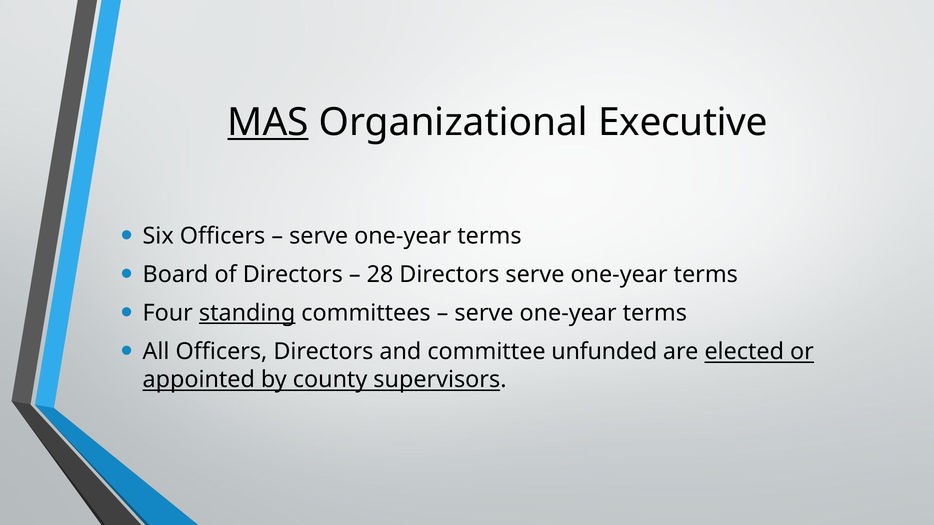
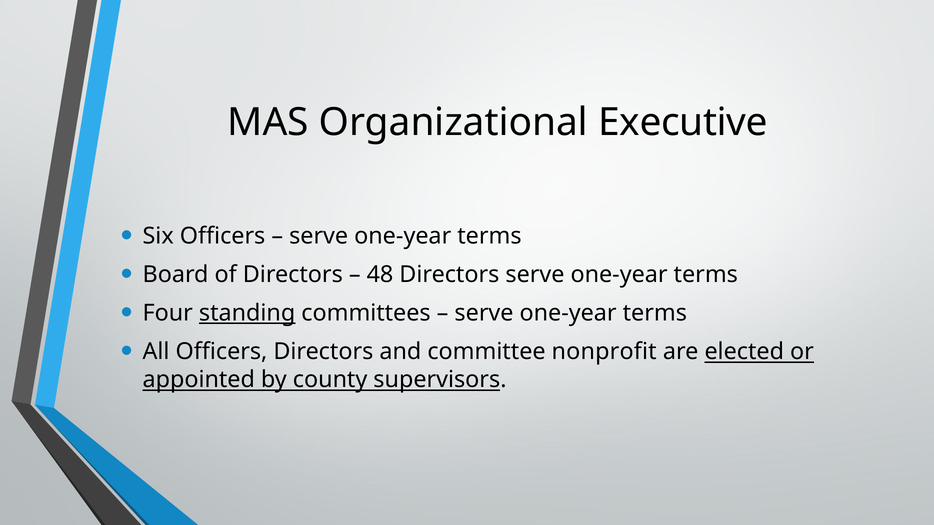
MAS underline: present -> none
28: 28 -> 48
unfunded: unfunded -> nonprofit
